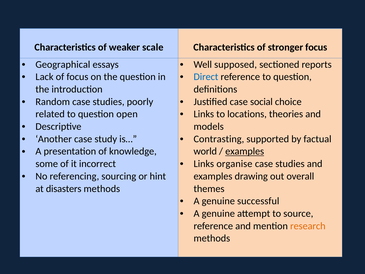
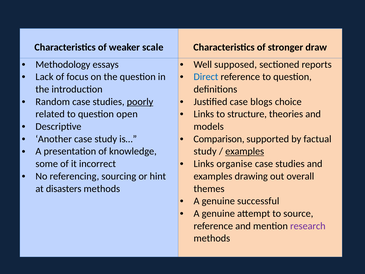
stronger focus: focus -> draw
Geographical: Geographical -> Methodology
poorly underline: none -> present
social: social -> blogs
locations: locations -> structure
Contrasting: Contrasting -> Comparison
world at (205, 151): world -> study
research colour: orange -> purple
